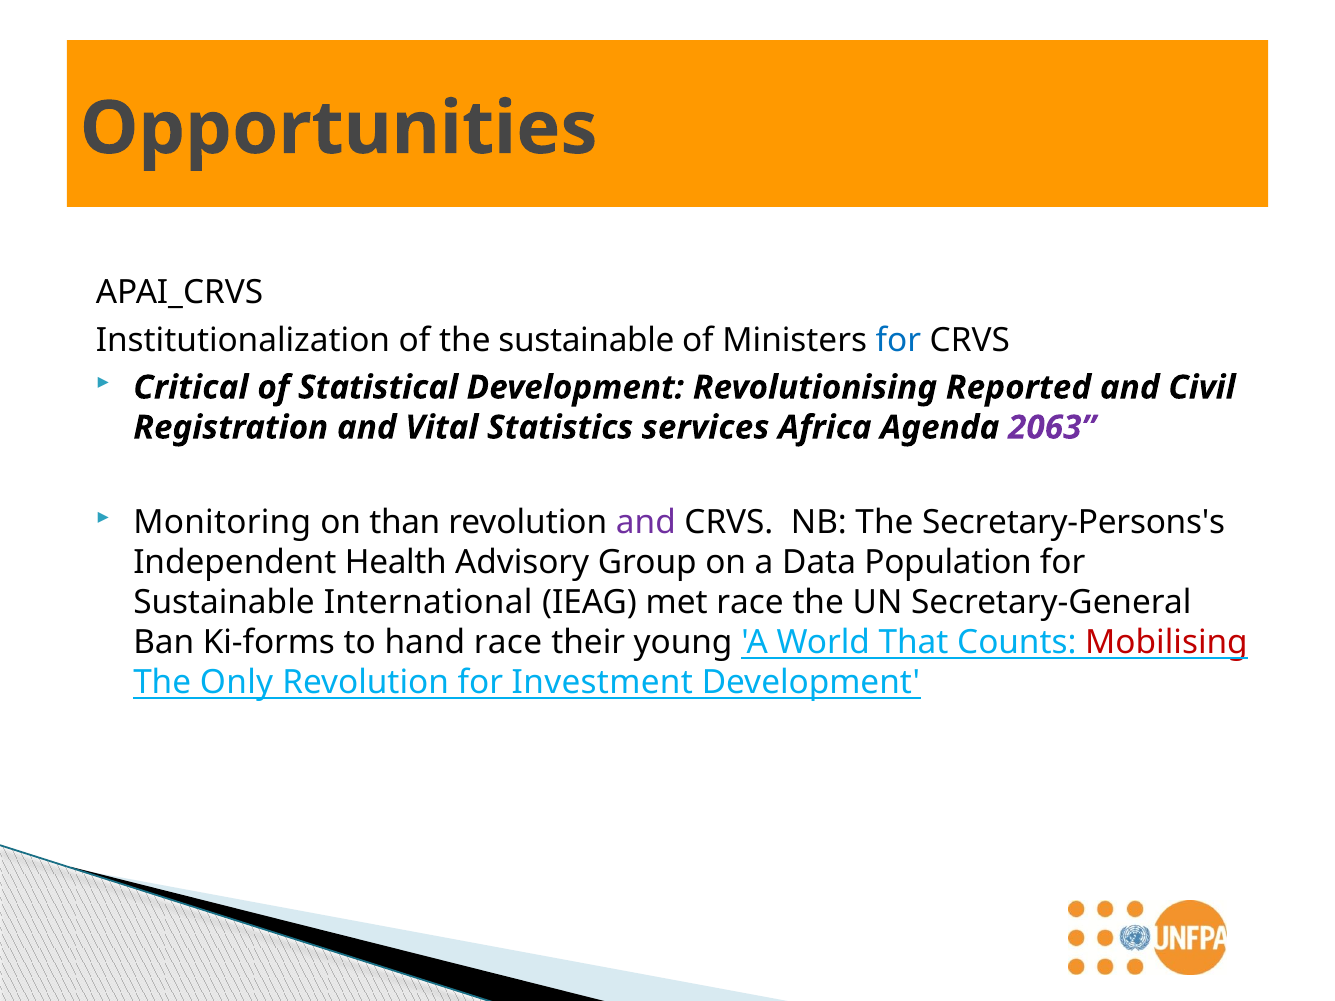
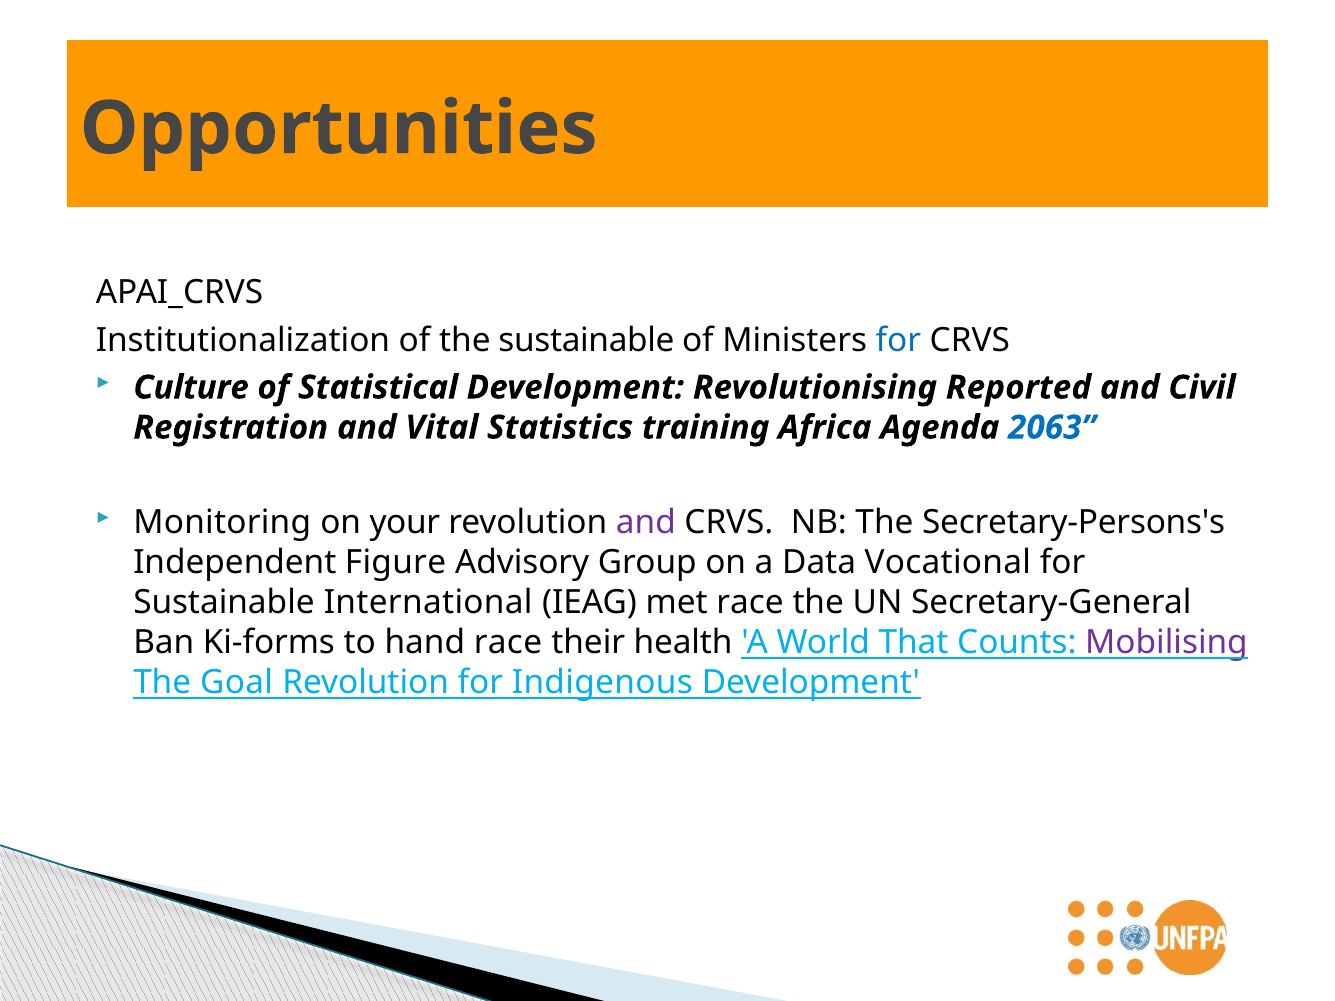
Critical: Critical -> Culture
services: services -> training
2063 colour: purple -> blue
than: than -> your
Health: Health -> Figure
Population: Population -> Vocational
young: young -> health
Mobilising colour: red -> purple
Only: Only -> Goal
Investment: Investment -> Indigenous
